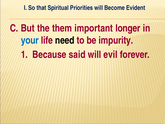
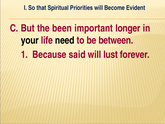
them: them -> been
your colour: blue -> black
impurity: impurity -> between
evil: evil -> lust
